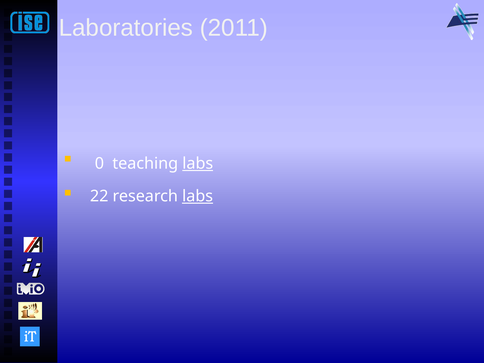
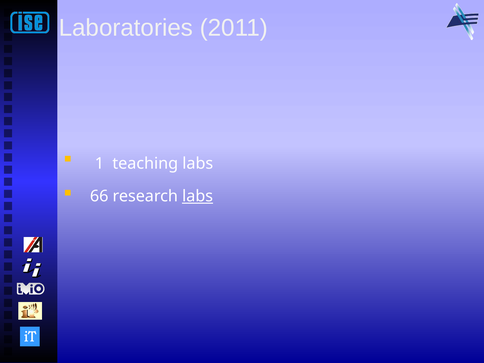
0: 0 -> 1
labs at (198, 163) underline: present -> none
22: 22 -> 66
